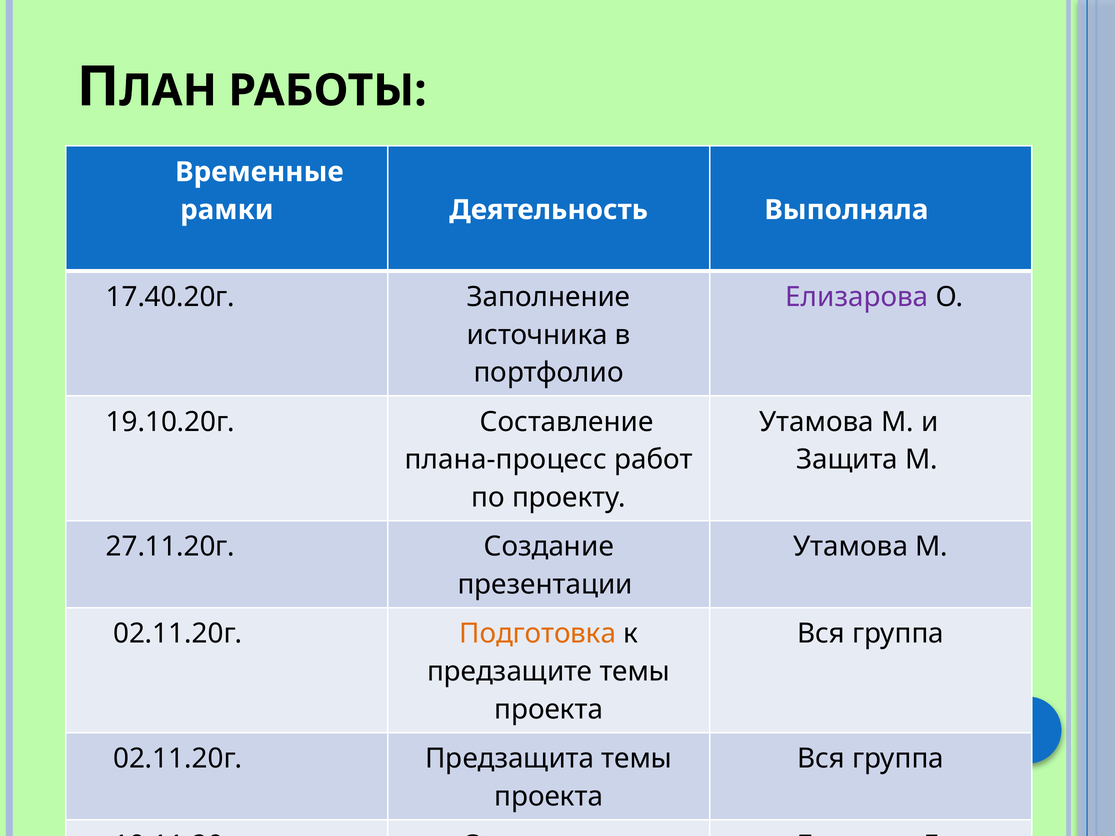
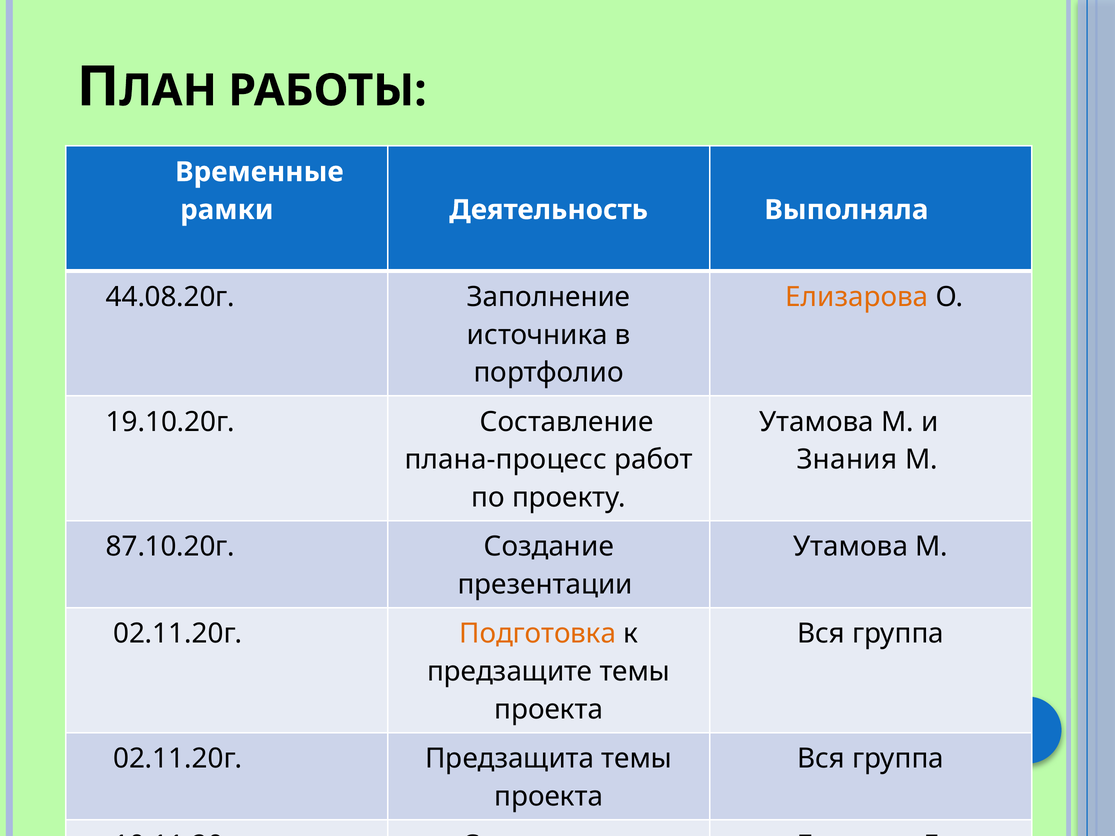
17.40.20г: 17.40.20г -> 44.08.20г
Елизарова colour: purple -> orange
Защита: Защита -> Знания
27.11.20г: 27.11.20г -> 87.10.20г
